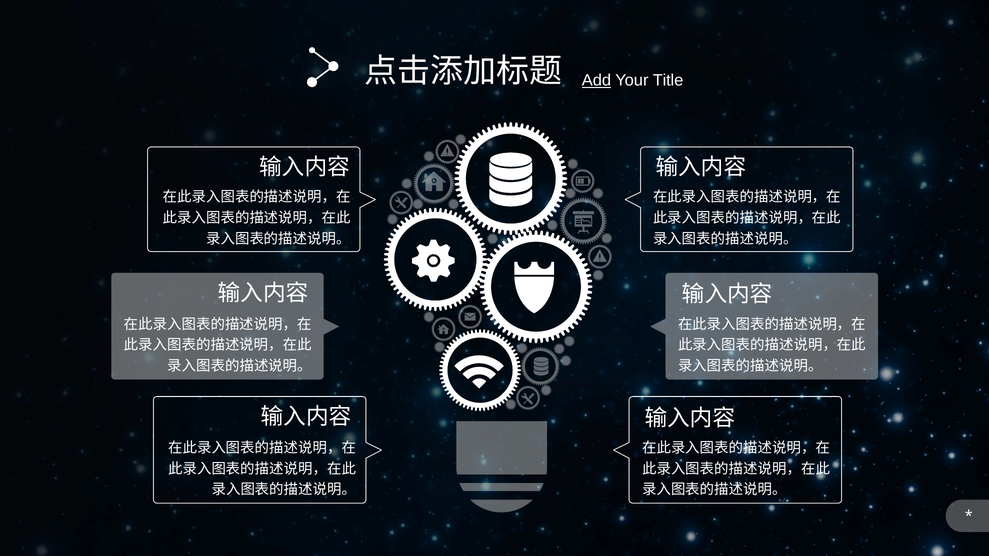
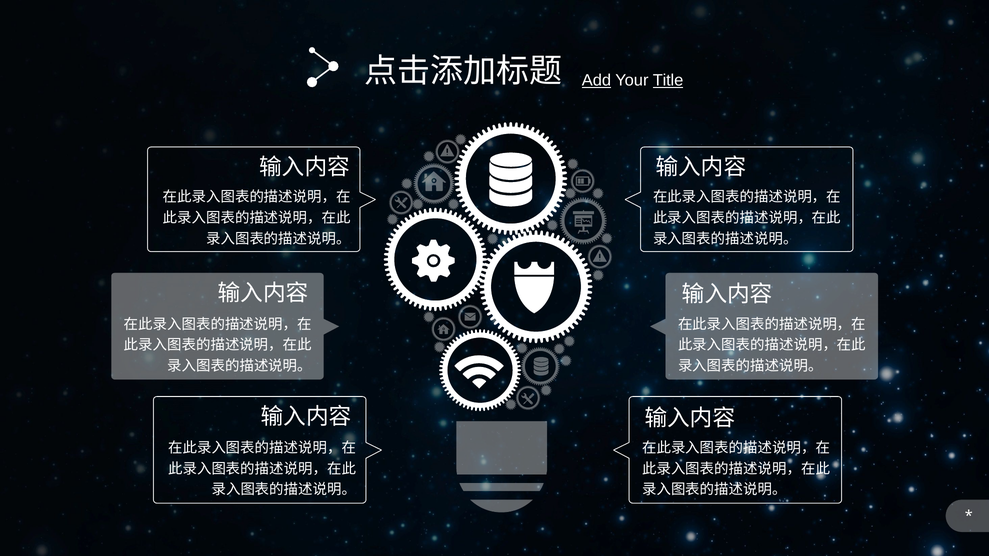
Title underline: none -> present
